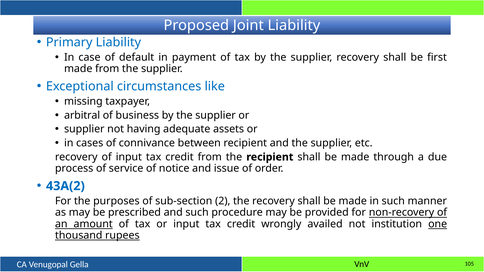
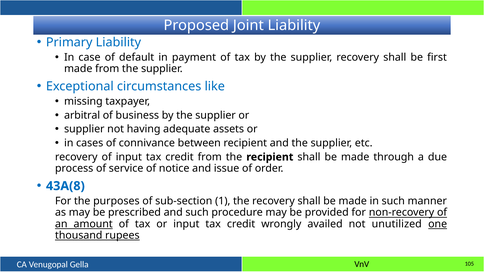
43A(2: 43A(2 -> 43A(8
2: 2 -> 1
institution: institution -> unutilized
